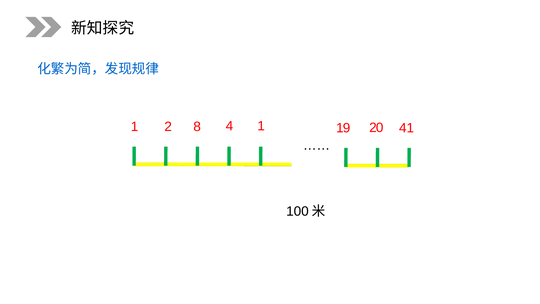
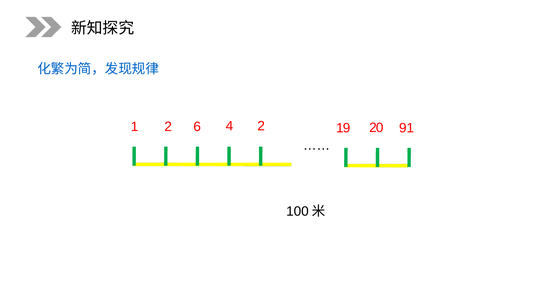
8: 8 -> 6
4 1: 1 -> 2
41: 41 -> 91
